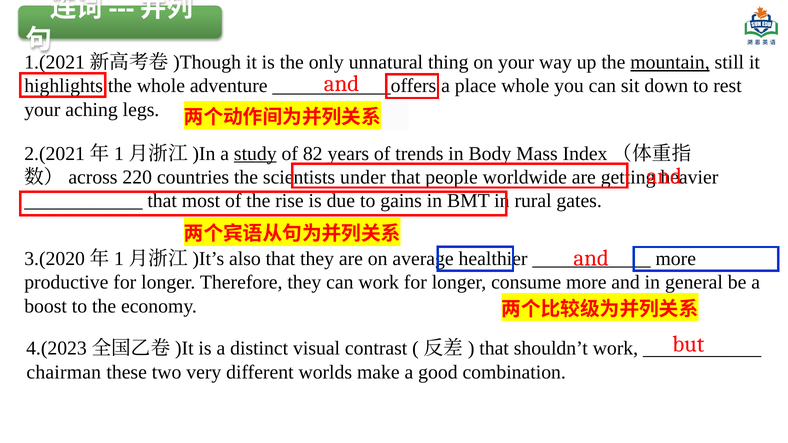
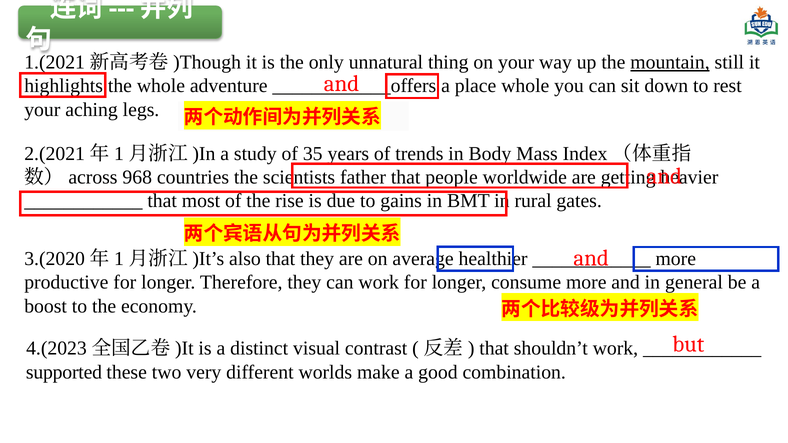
study underline: present -> none
82: 82 -> 35
220: 220 -> 968
under: under -> father
chairman: chairman -> supported
